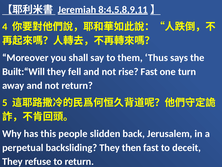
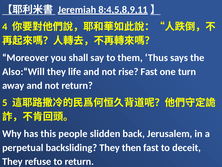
Built:“Will: Built:“Will -> Also:“Will
fell: fell -> life
